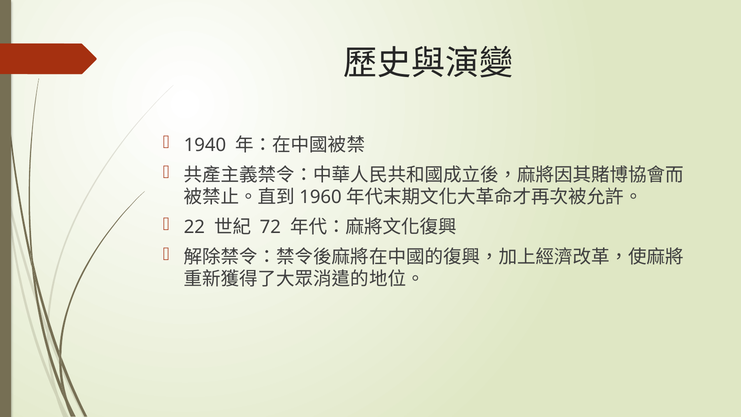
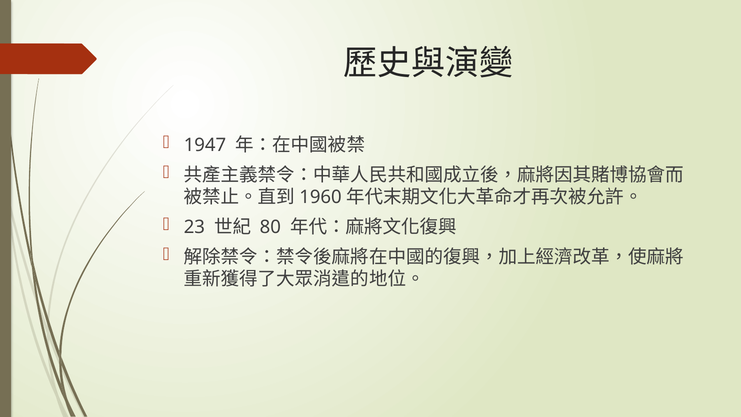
1940: 1940 -> 1947
22: 22 -> 23
72: 72 -> 80
